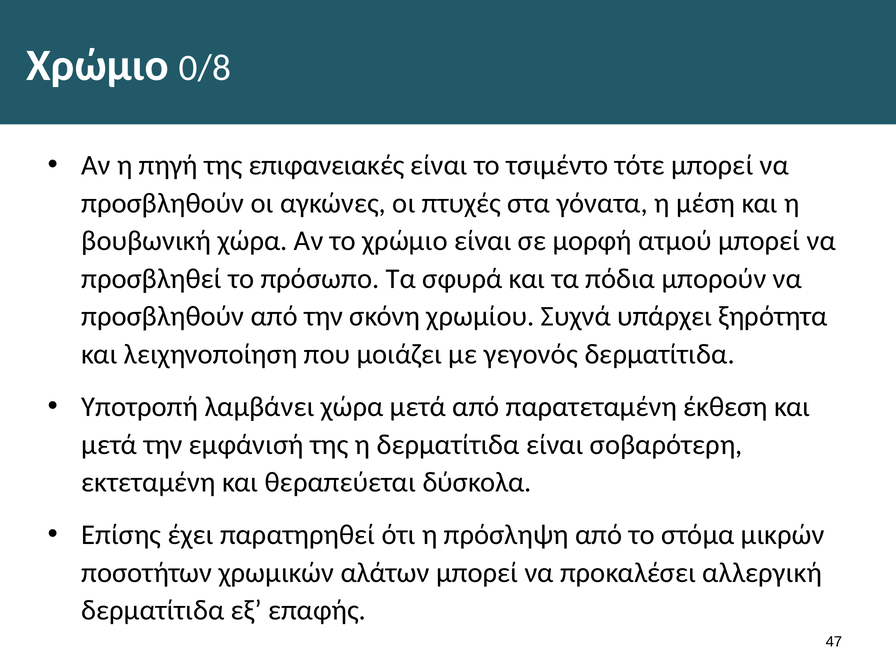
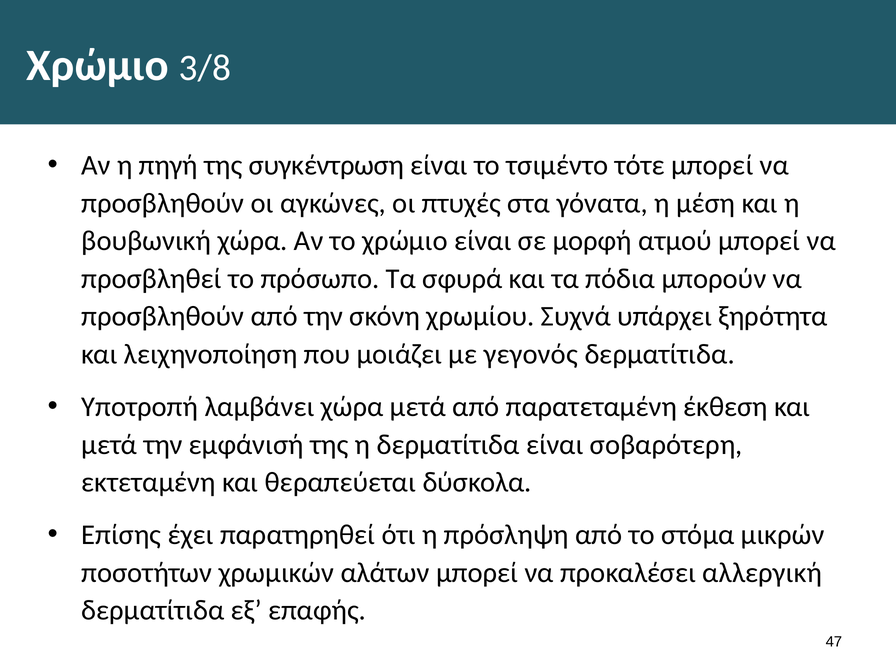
0/8: 0/8 -> 3/8
επιφανειακές: επιφανειακές -> συγκέντρωση
